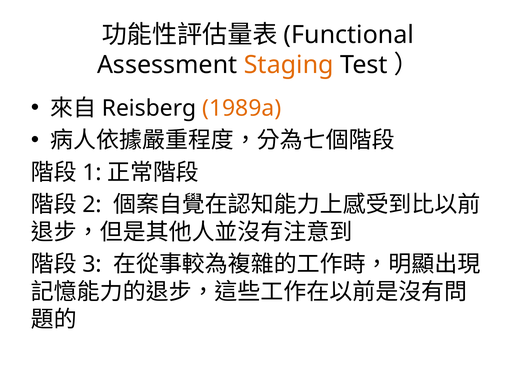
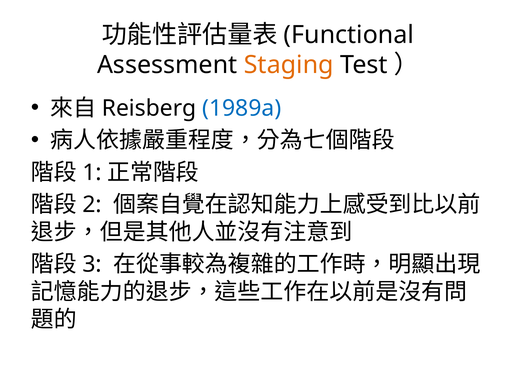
1989a colour: orange -> blue
